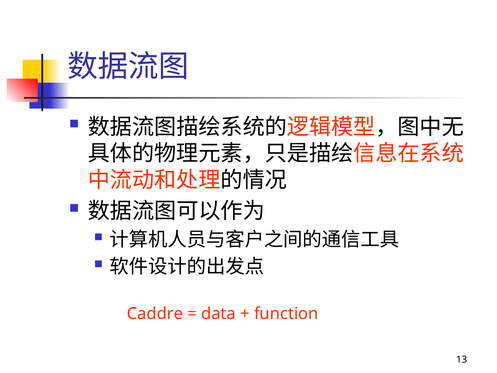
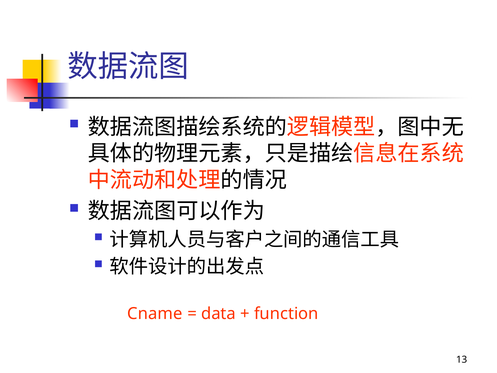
Caddre: Caddre -> Cname
